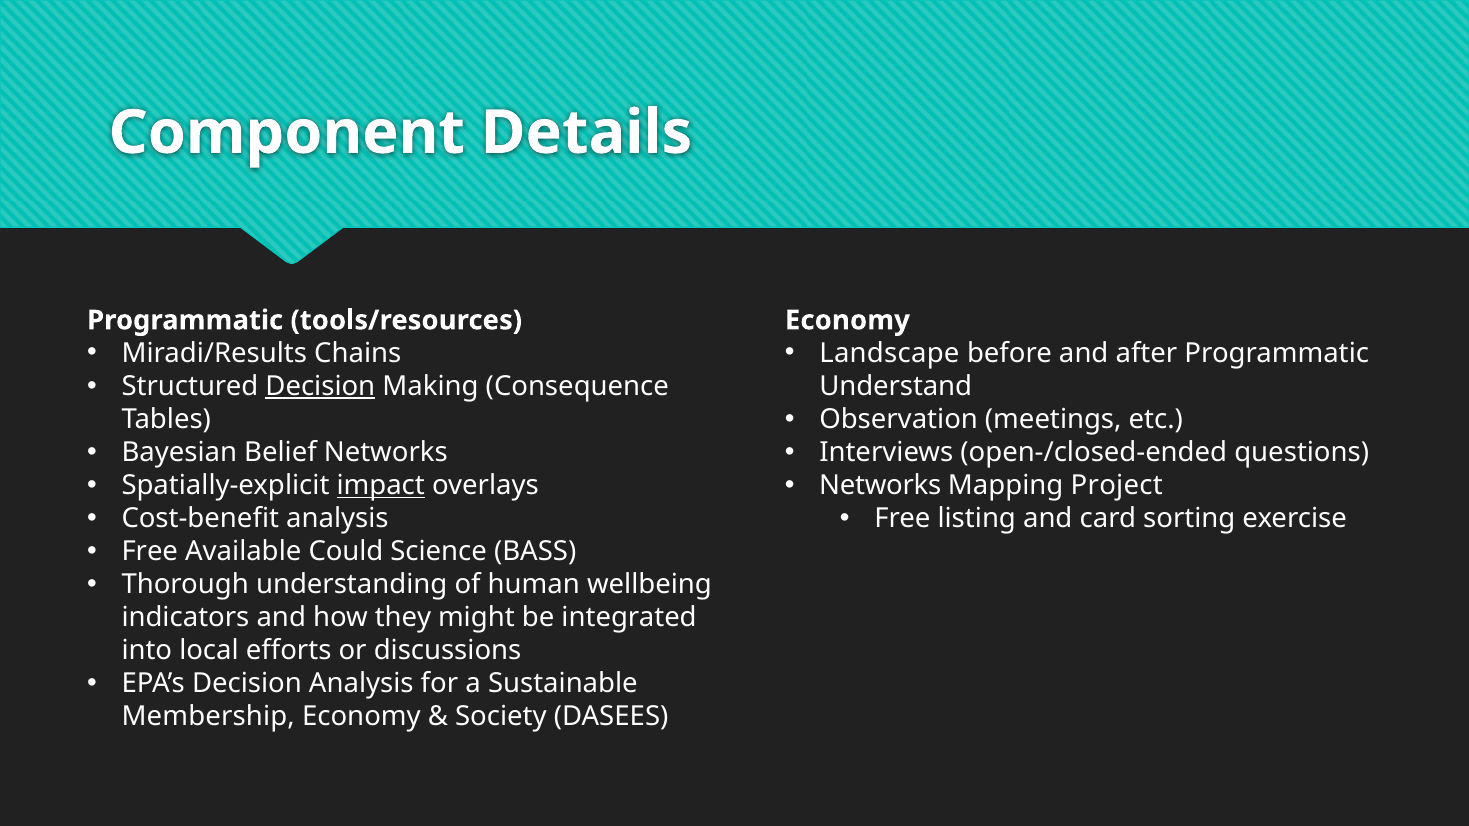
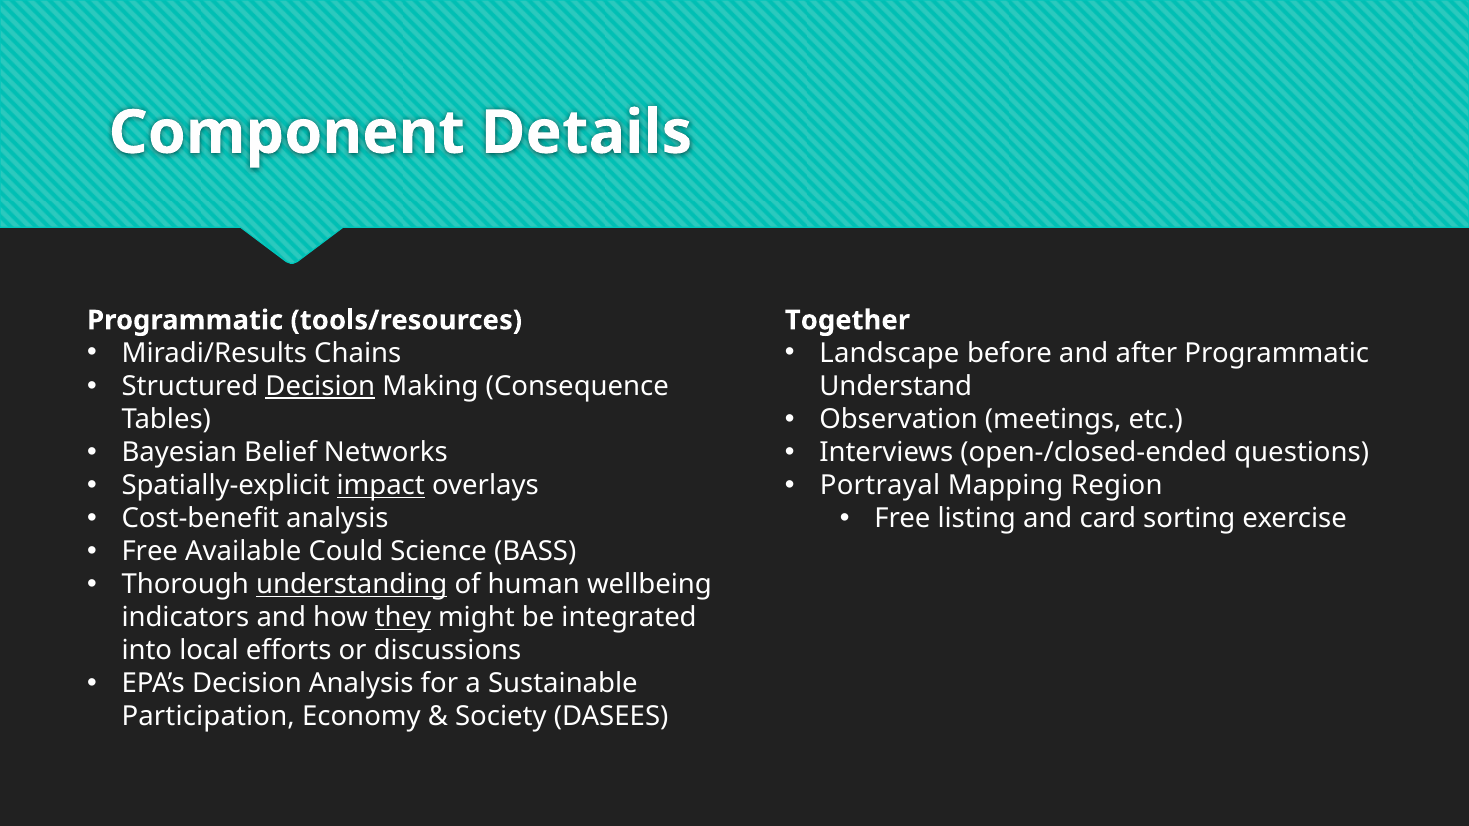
Economy at (847, 320): Economy -> Together
Networks at (880, 486): Networks -> Portrayal
Project: Project -> Region
understanding underline: none -> present
they underline: none -> present
Membership: Membership -> Participation
